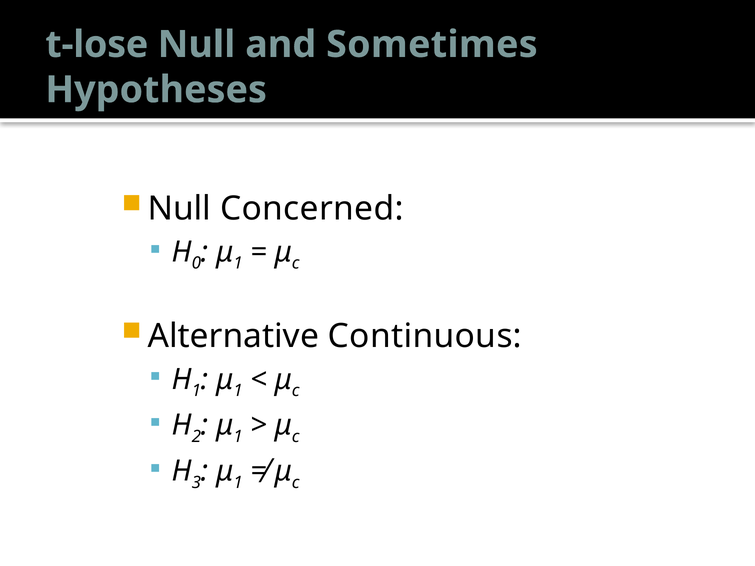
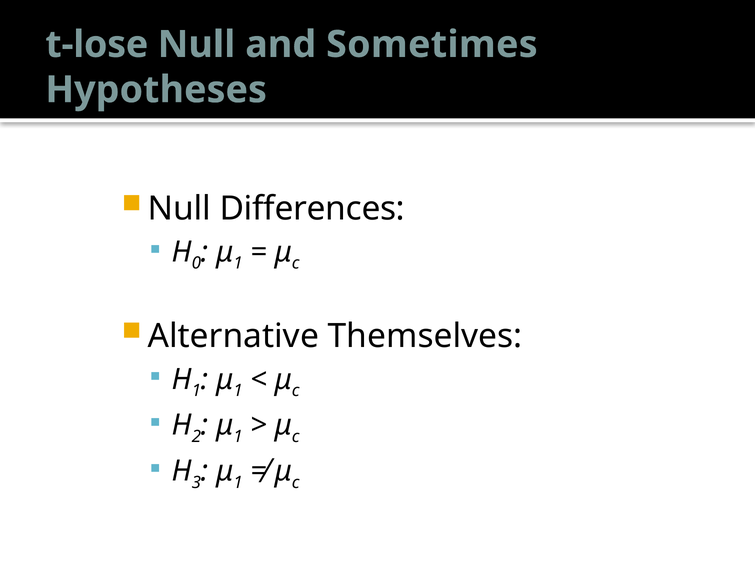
Concerned: Concerned -> Differences
Continuous: Continuous -> Themselves
